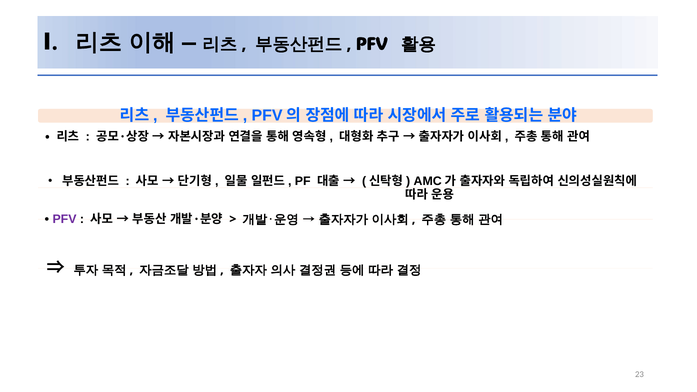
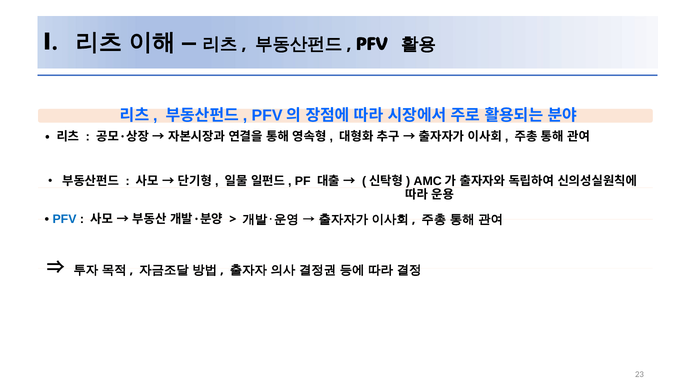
PFV at (64, 219) colour: purple -> blue
